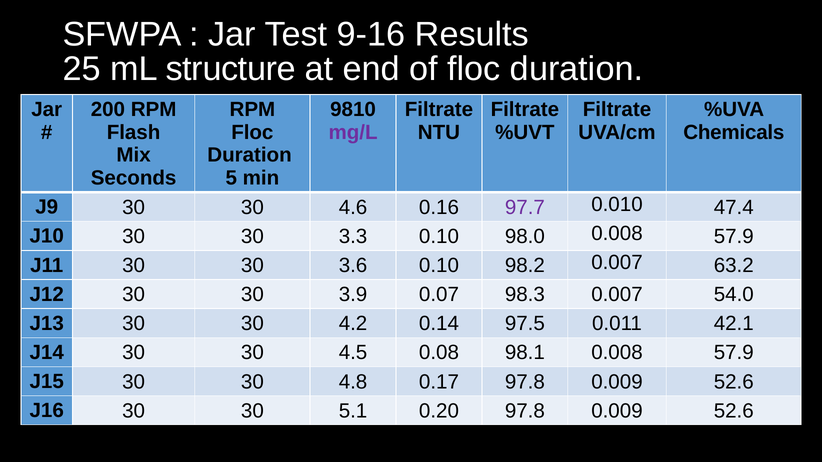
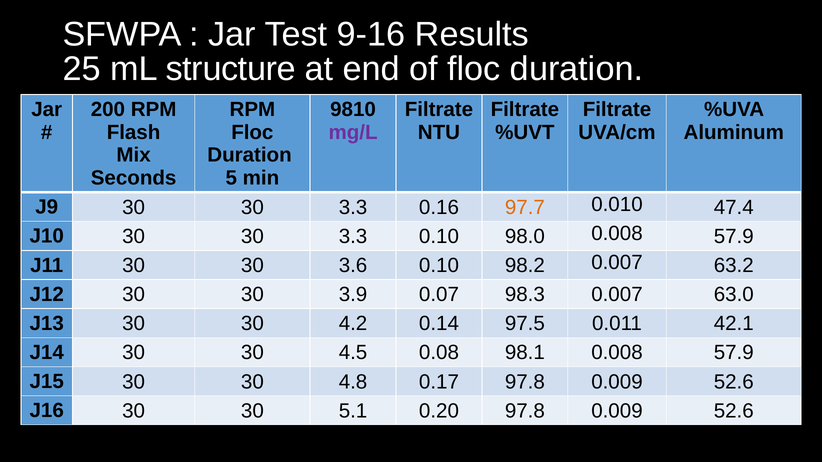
Chemicals: Chemicals -> Aluminum
J9 30 30 4.6: 4.6 -> 3.3
97.7 colour: purple -> orange
54.0: 54.0 -> 63.0
